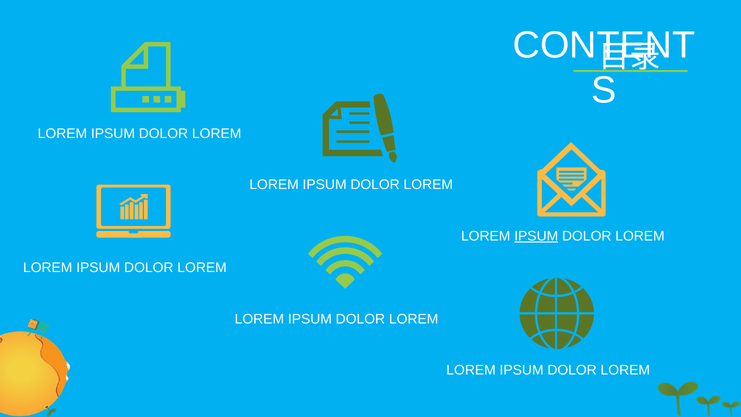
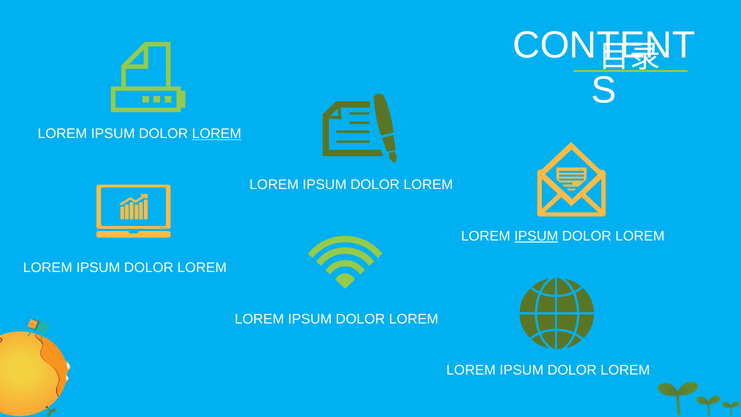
LOREM at (217, 134) underline: none -> present
